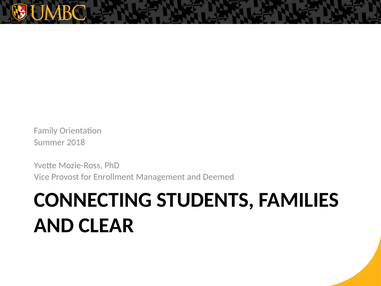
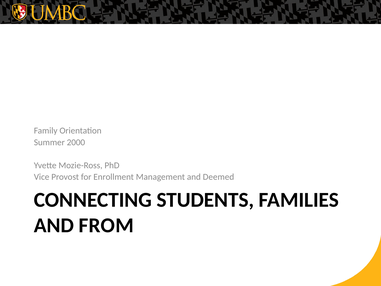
2018: 2018 -> 2000
CLEAR: CLEAR -> FROM
